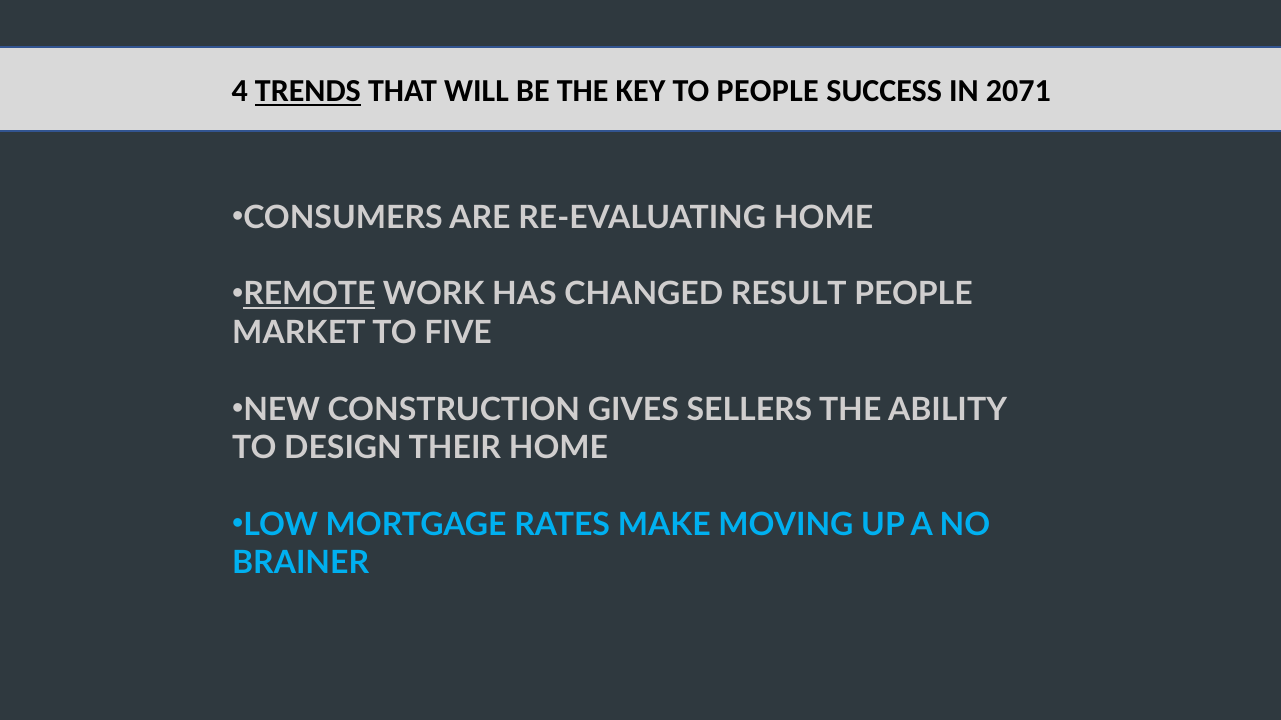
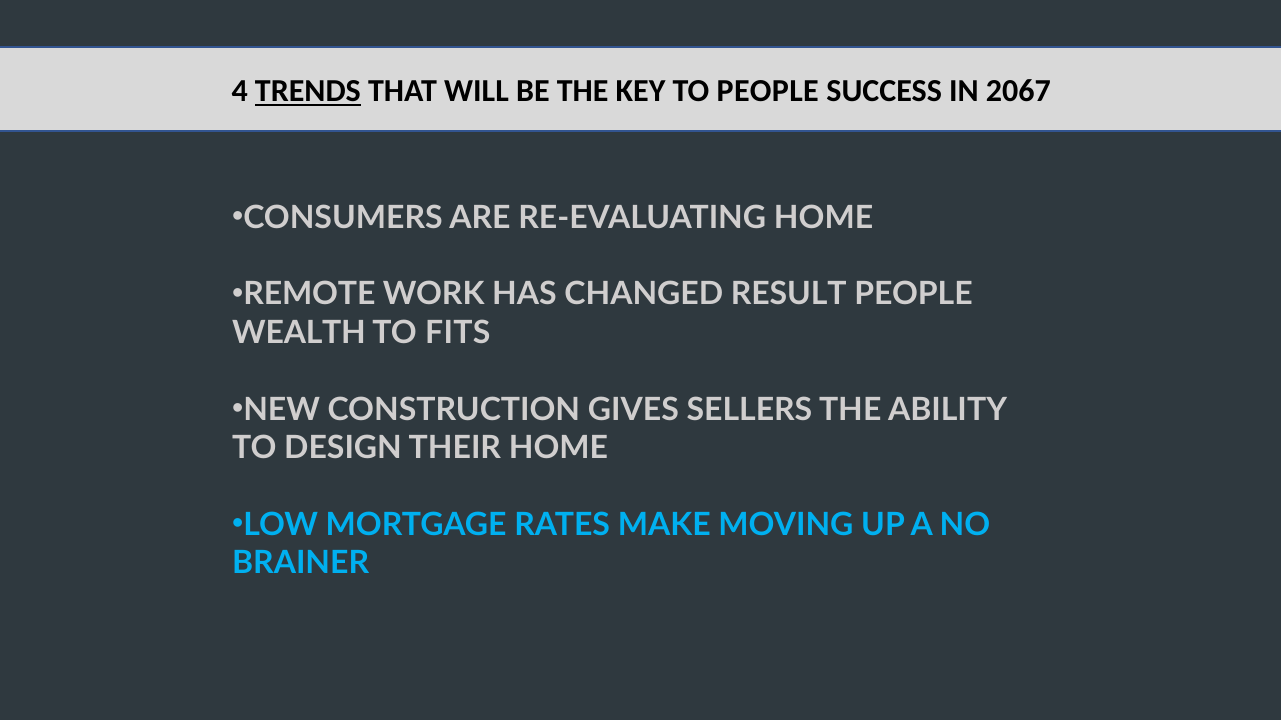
2071: 2071 -> 2067
REMOTE underline: present -> none
MARKET: MARKET -> WEALTH
FIVE: FIVE -> FITS
